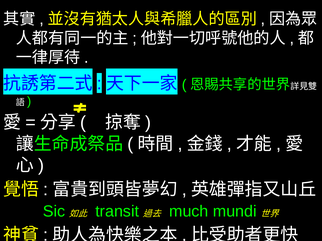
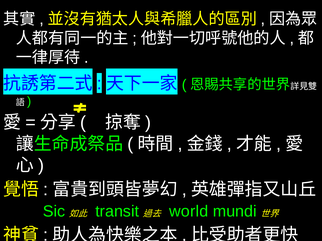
much: much -> world
